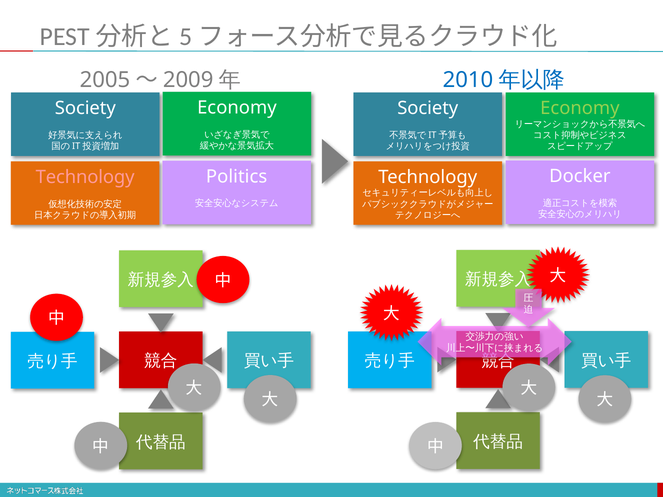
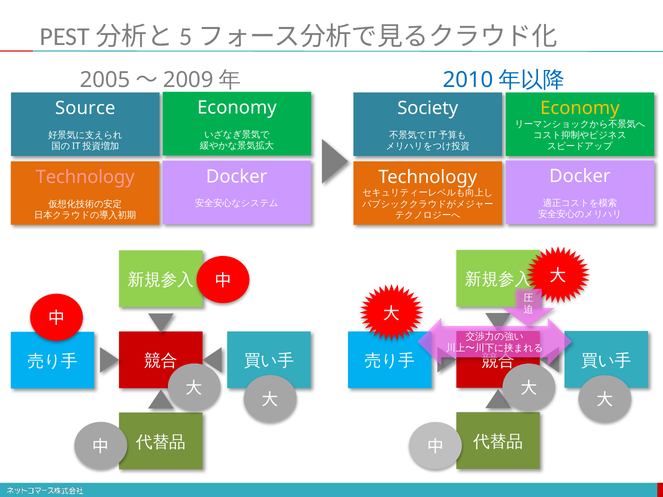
Society at (85, 108): Society -> Source
Economy at (580, 108) colour: light green -> yellow
Politics at (237, 177): Politics -> Docker
